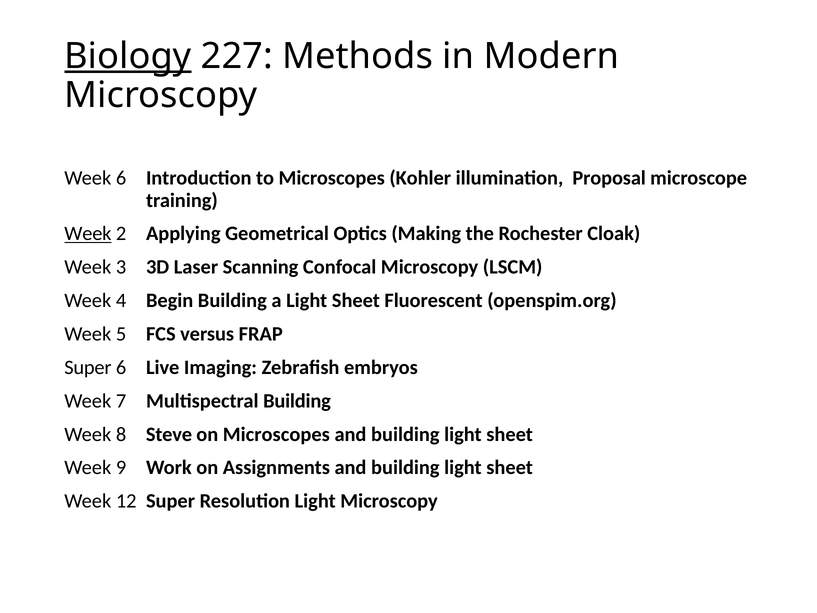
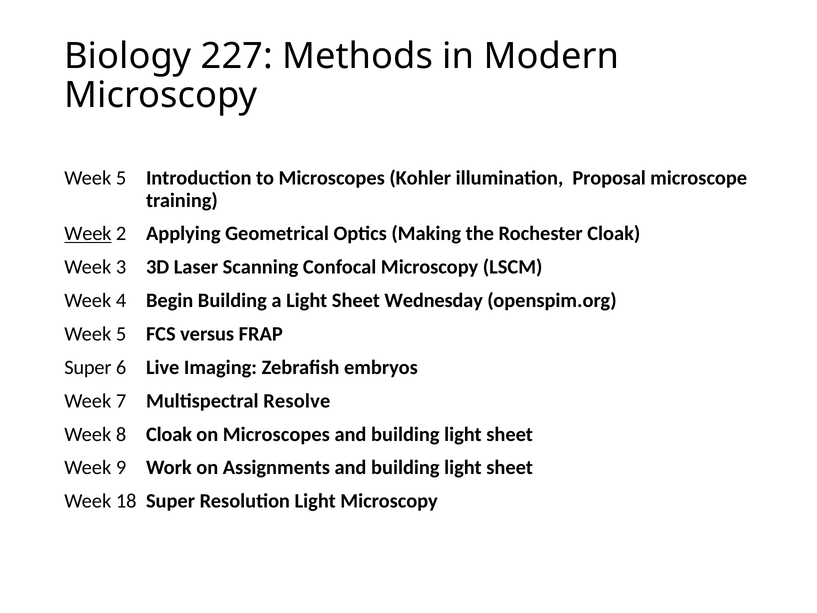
Biology underline: present -> none
6 at (121, 178): 6 -> 5
Fluorescent: Fluorescent -> Wednesday
Multispectral Building: Building -> Resolve
8 Steve: Steve -> Cloak
12: 12 -> 18
